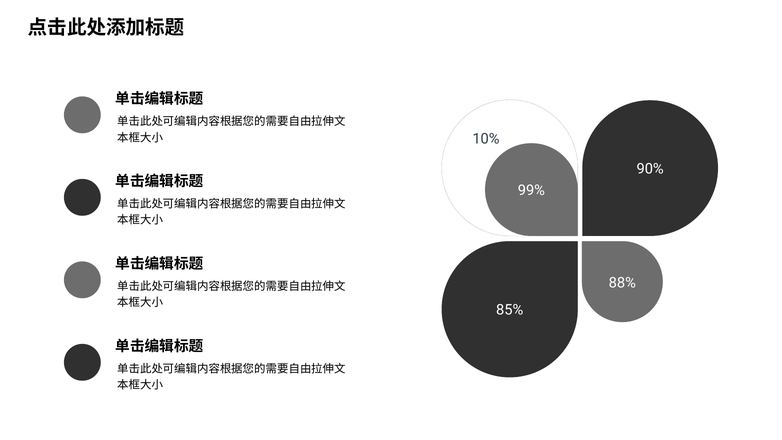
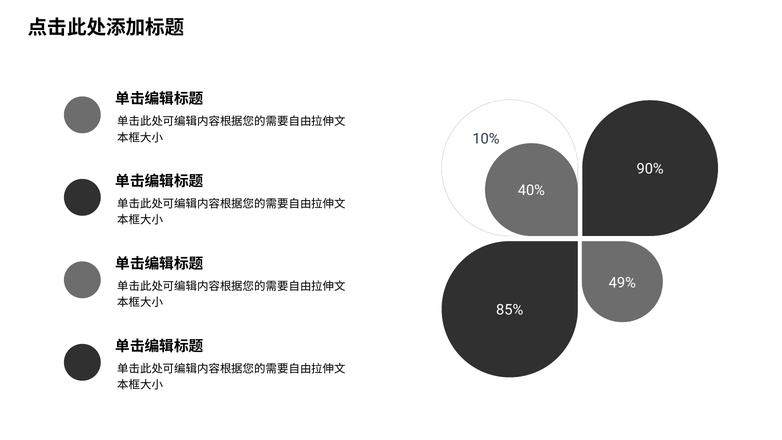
99%: 99% -> 40%
88%: 88% -> 49%
